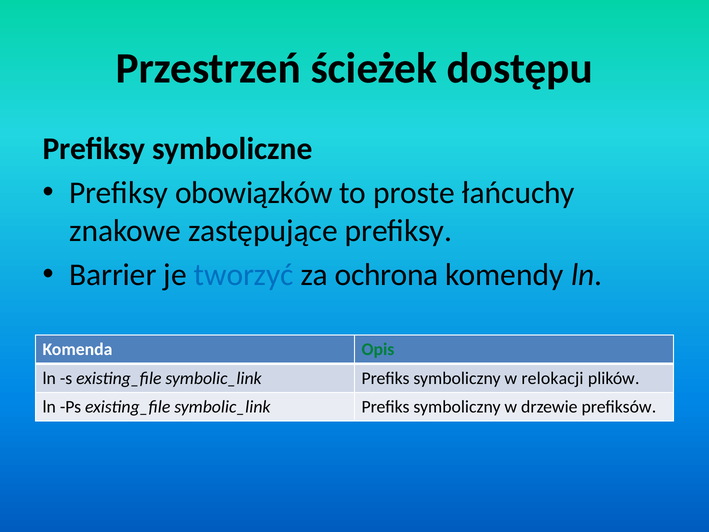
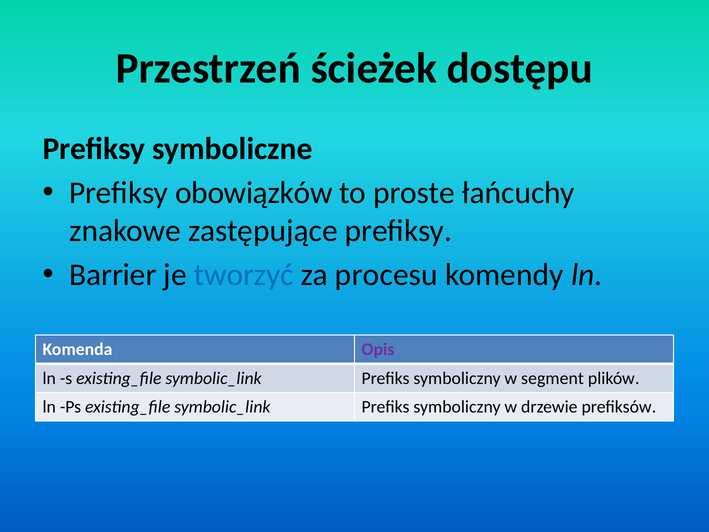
ochrona: ochrona -> procesu
Opis colour: green -> purple
relokacji: relokacji -> segment
